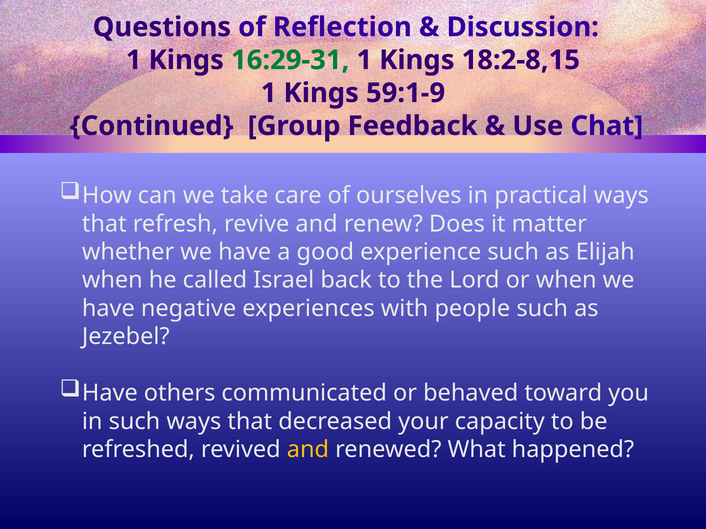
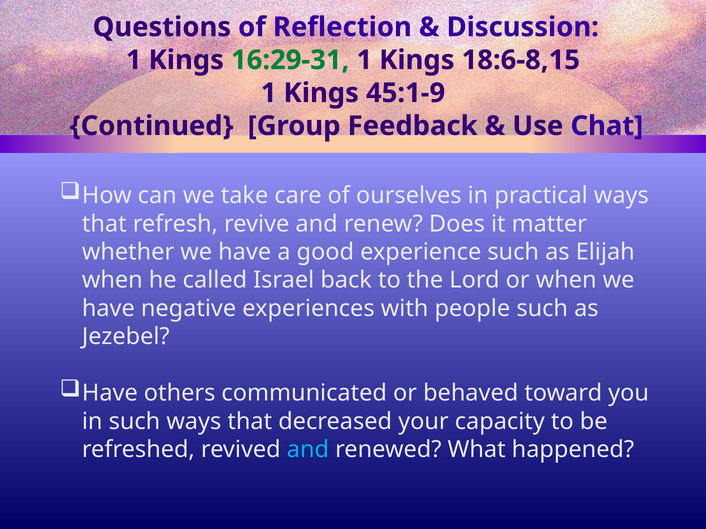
18:2-8,15: 18:2-8,15 -> 18:6-8,15
59:1-9: 59:1-9 -> 45:1-9
and at (308, 450) colour: yellow -> light blue
